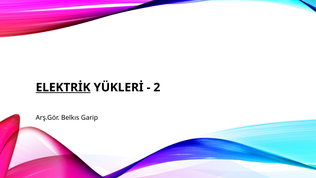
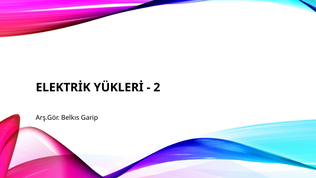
ELEKTRİK underline: present -> none
